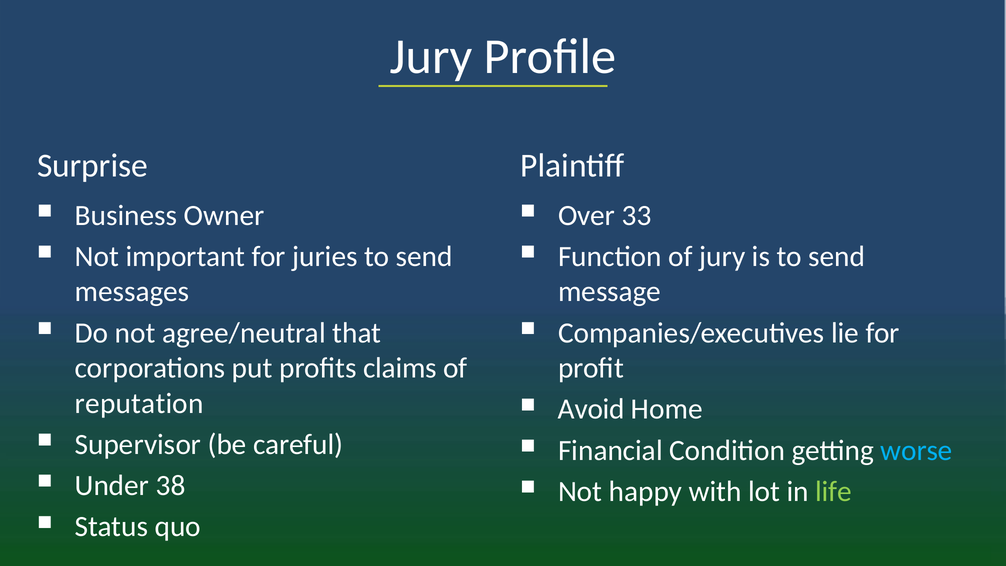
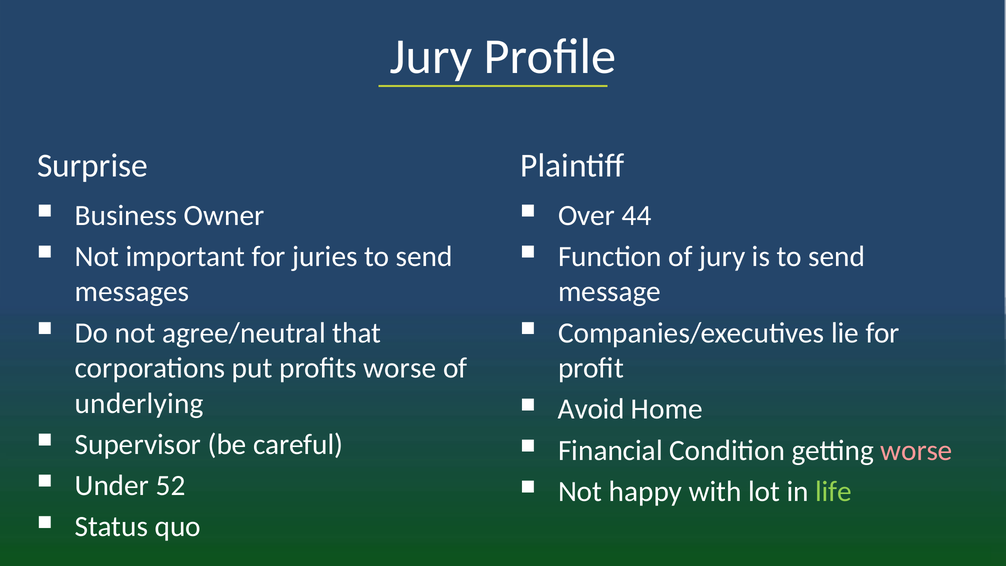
33: 33 -> 44
profits claims: claims -> worse
reputation: reputation -> underlying
worse at (917, 450) colour: light blue -> pink
38: 38 -> 52
